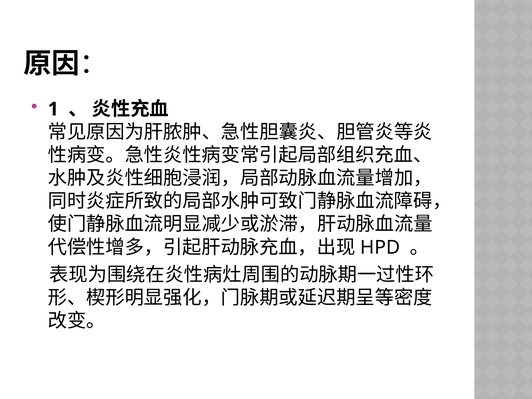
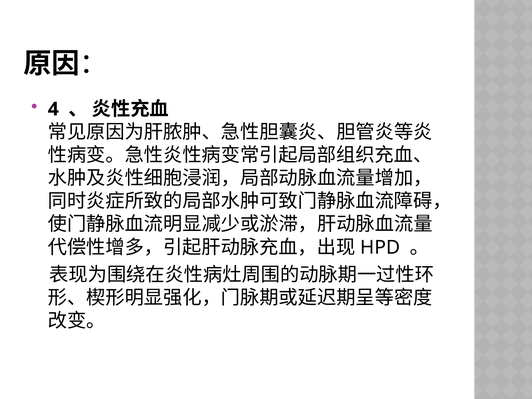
1: 1 -> 4
